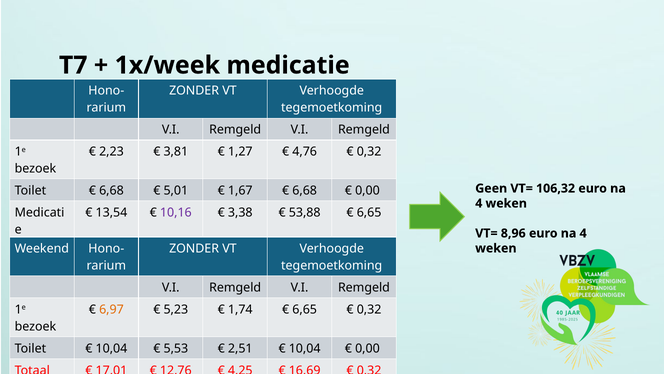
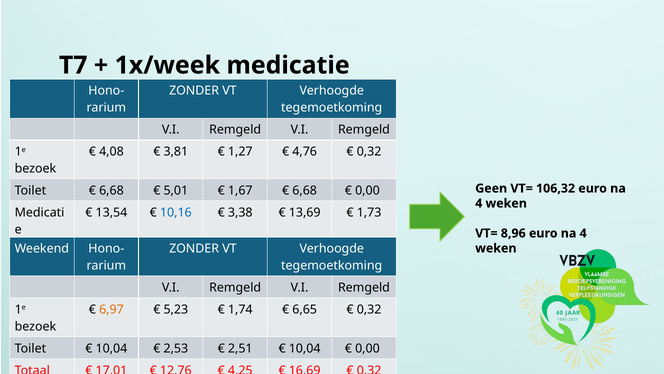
2,23: 2,23 -> 4,08
10,16 colour: purple -> blue
53,88: 53,88 -> 13,69
6,65 at (369, 212): 6,65 -> 1,73
5,53: 5,53 -> 2,53
